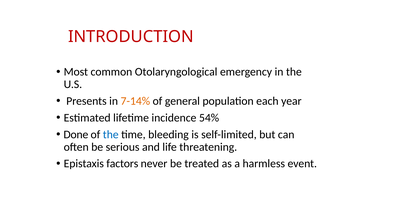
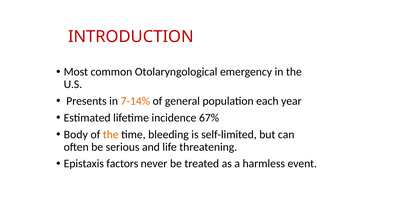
54%: 54% -> 67%
Done: Done -> Body
the at (111, 134) colour: blue -> orange
